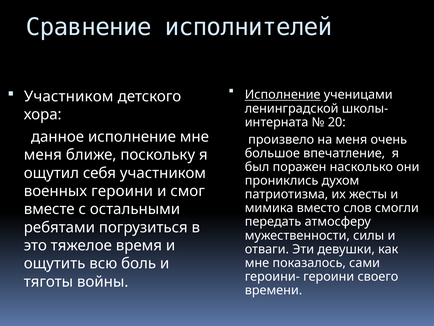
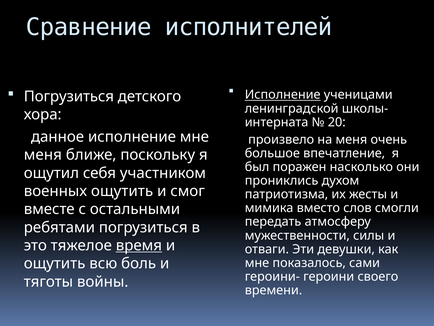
Участником at (69, 96): Участником -> Погрузиться
военных героини: героини -> ощутить
время underline: none -> present
